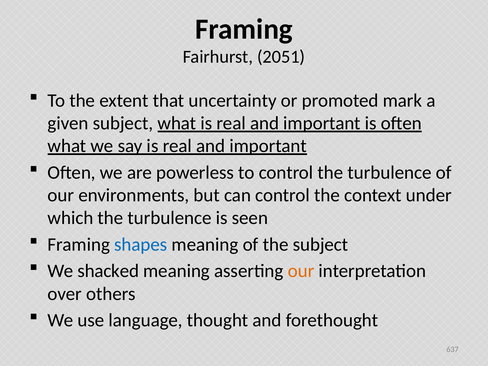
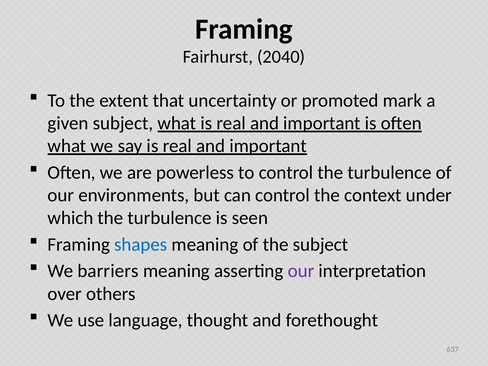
2051: 2051 -> 2040
shacked: shacked -> barriers
our at (301, 271) colour: orange -> purple
